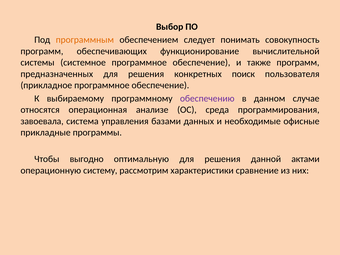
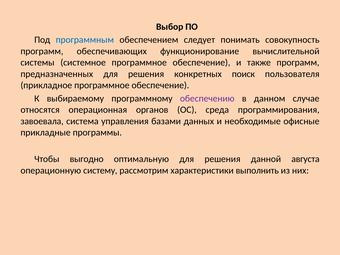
программным colour: orange -> blue
анализе: анализе -> органов
актами: актами -> августа
сравнение: сравнение -> выполнить
